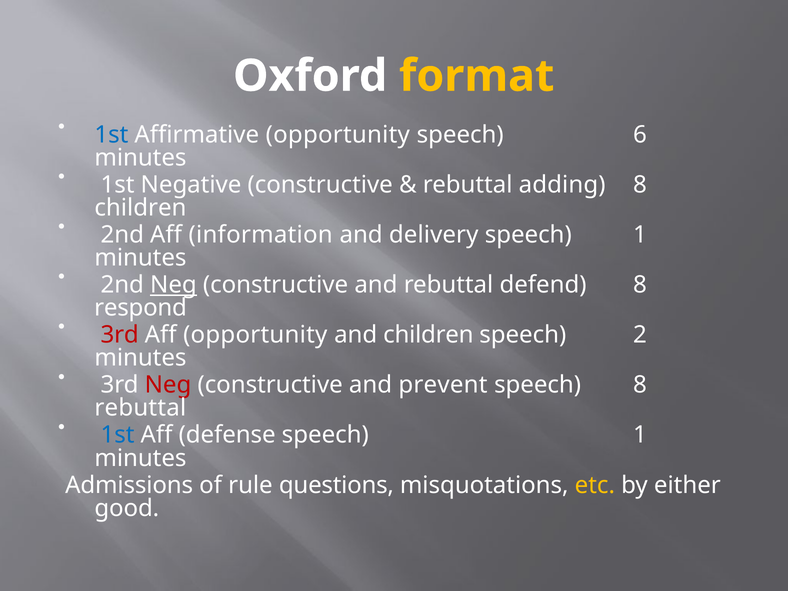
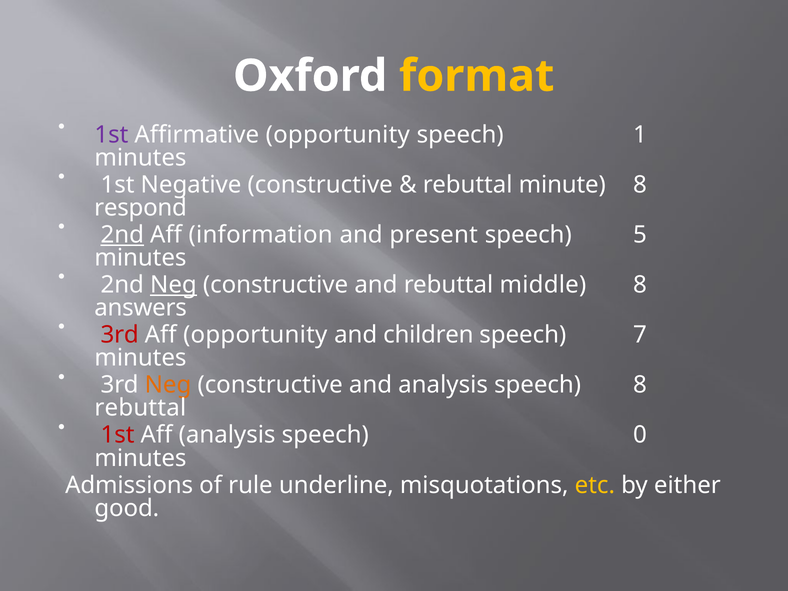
1st at (111, 135) colour: blue -> purple
6: 6 -> 1
adding: adding -> minute
children at (140, 208): children -> respond
2nd at (122, 235) underline: none -> present
delivery: delivery -> present
1 at (640, 235): 1 -> 5
defend: defend -> middle
respond: respond -> answers
2: 2 -> 7
Neg at (168, 385) colour: red -> orange
and prevent: prevent -> analysis
1st at (118, 435) colour: blue -> red
Aff defense: defense -> analysis
1 at (640, 435): 1 -> 0
questions: questions -> underline
